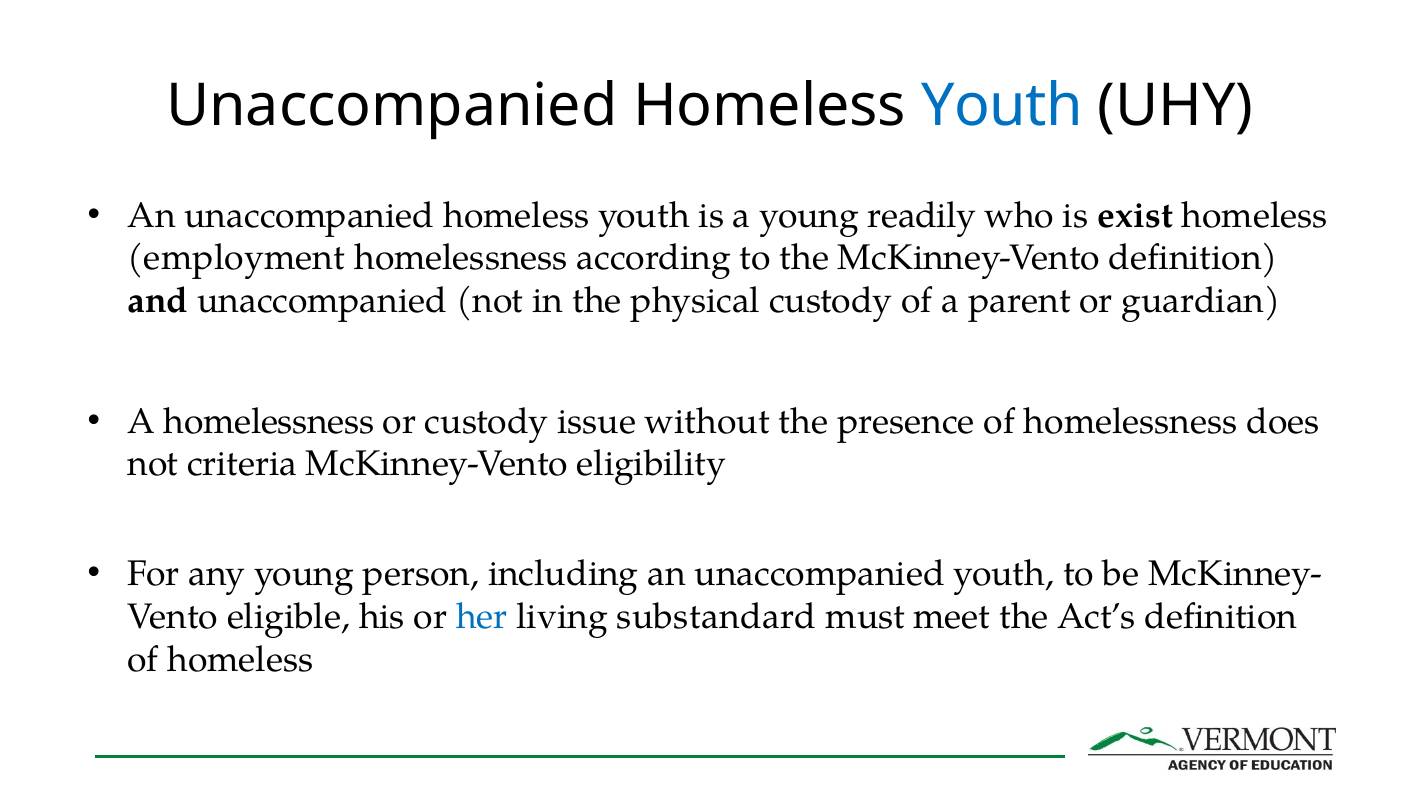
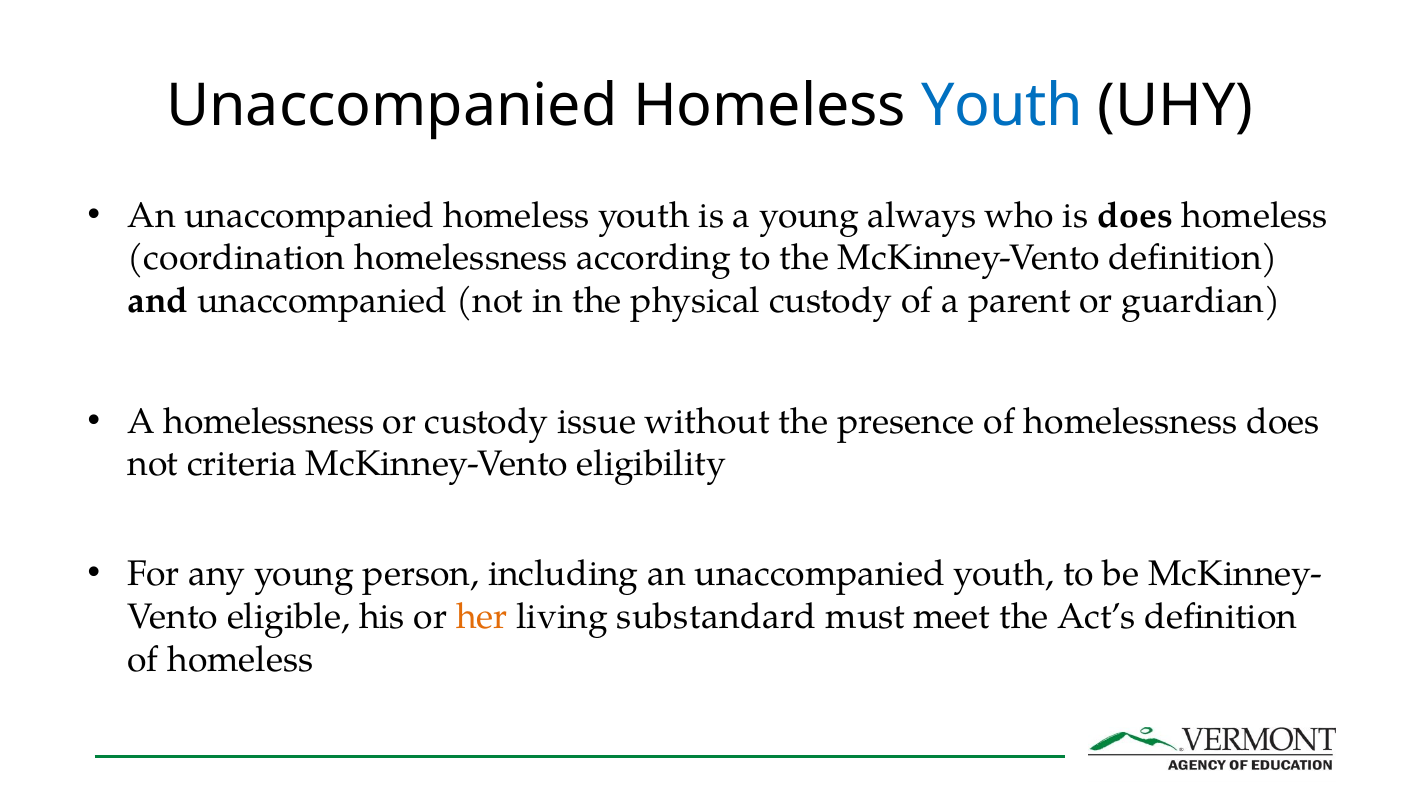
readily: readily -> always
is exist: exist -> does
employment: employment -> coordination
her colour: blue -> orange
